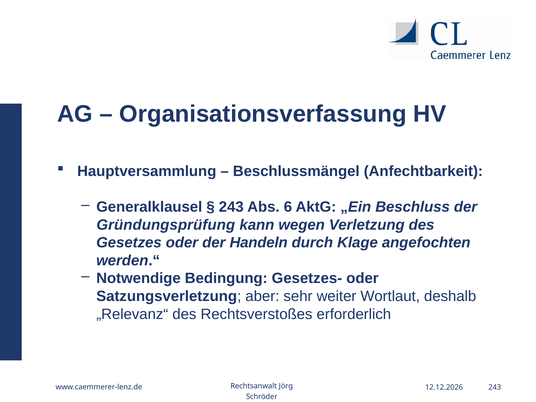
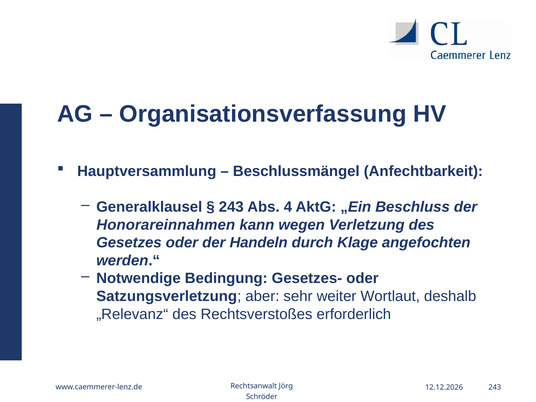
6: 6 -> 4
Gründungsprüfung: Gründungsprüfung -> Honorareinnahmen
